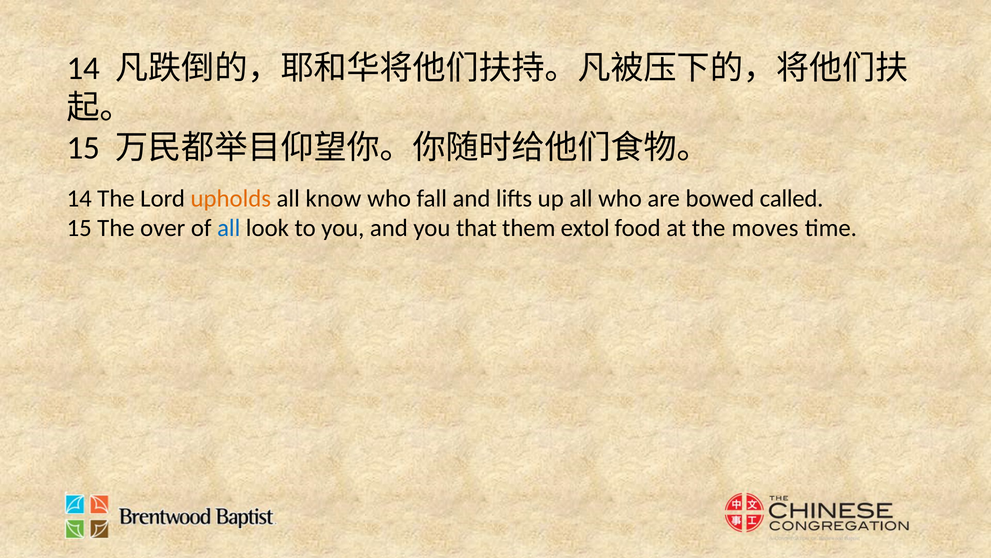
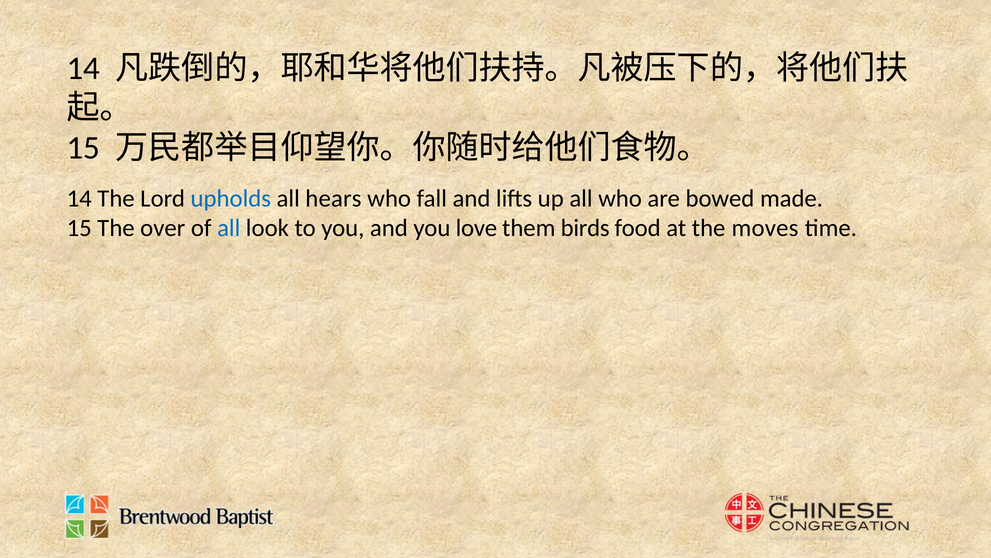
upholds colour: orange -> blue
know: know -> hears
called: called -> made
that: that -> love
extol: extol -> birds
